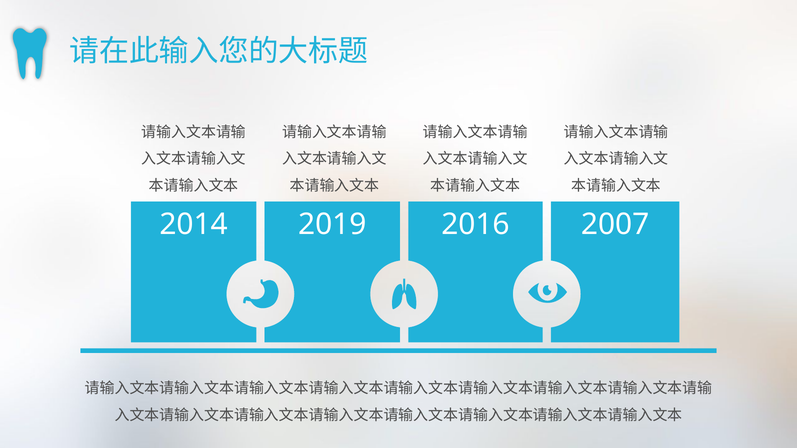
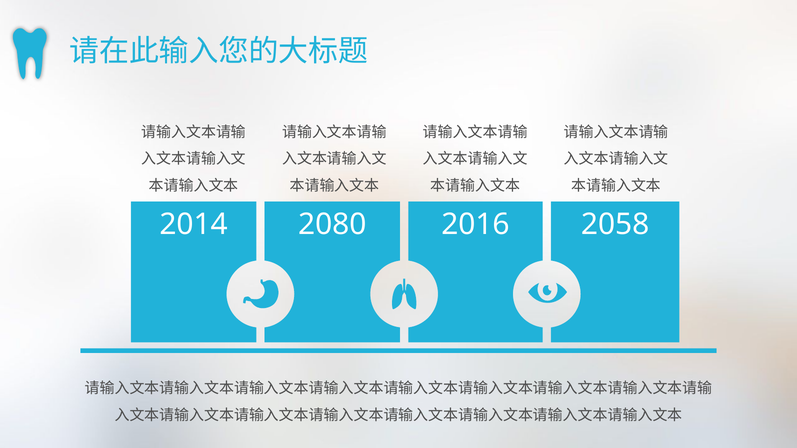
2019: 2019 -> 2080
2007: 2007 -> 2058
